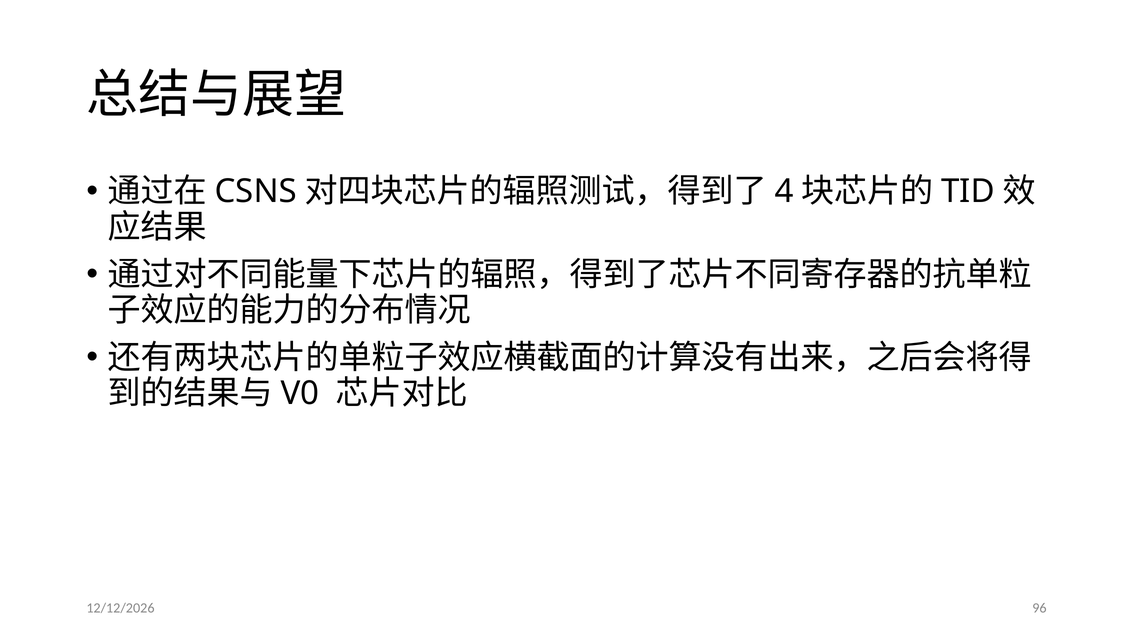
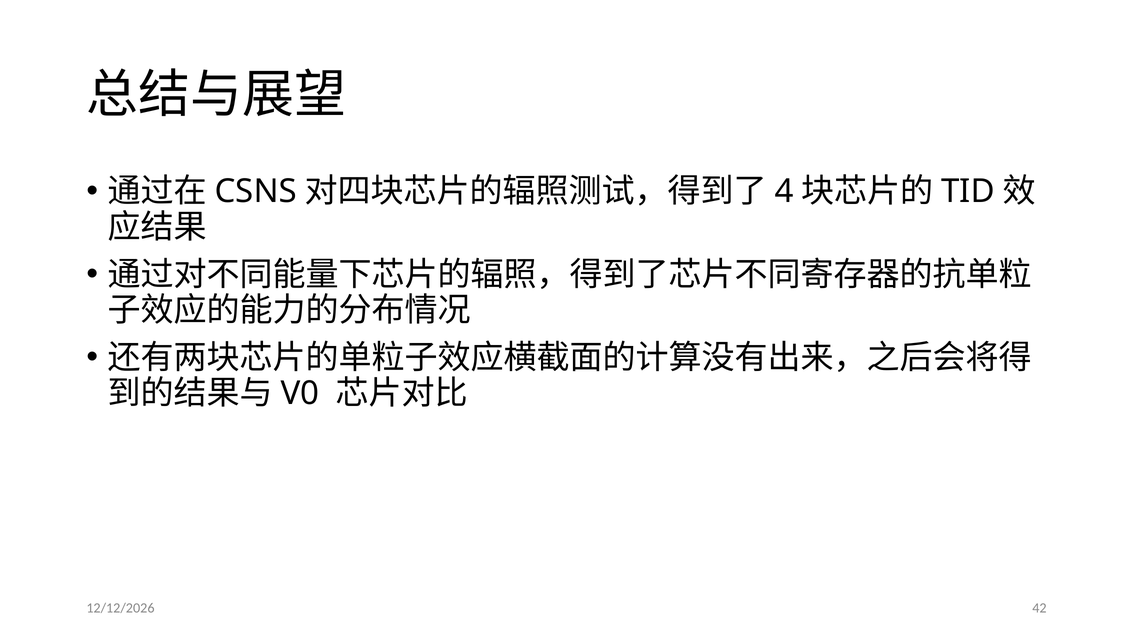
96: 96 -> 42
